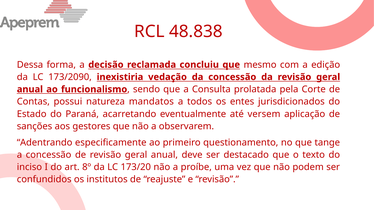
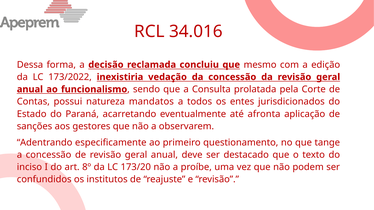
48.838: 48.838 -> 34.016
173/2090: 173/2090 -> 173/2022
versem: versem -> afronta
